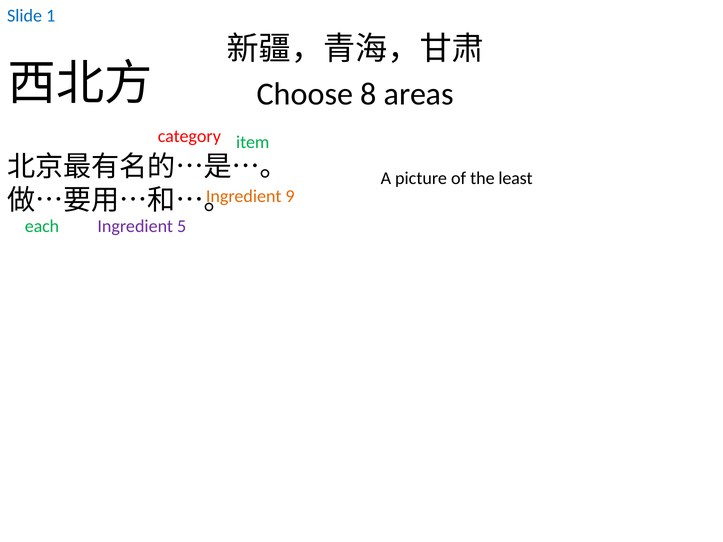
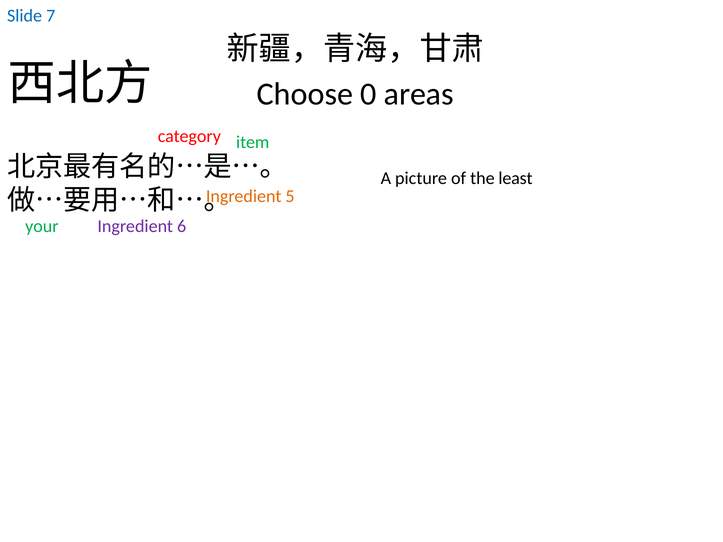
1: 1 -> 7
8: 8 -> 0
9: 9 -> 5
each: each -> your
5: 5 -> 6
